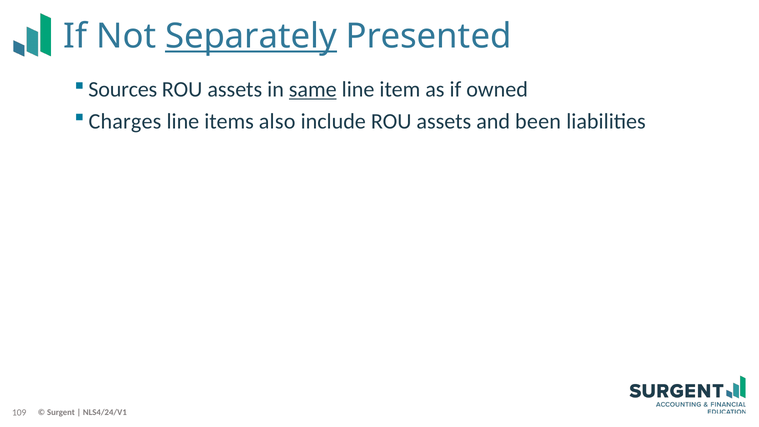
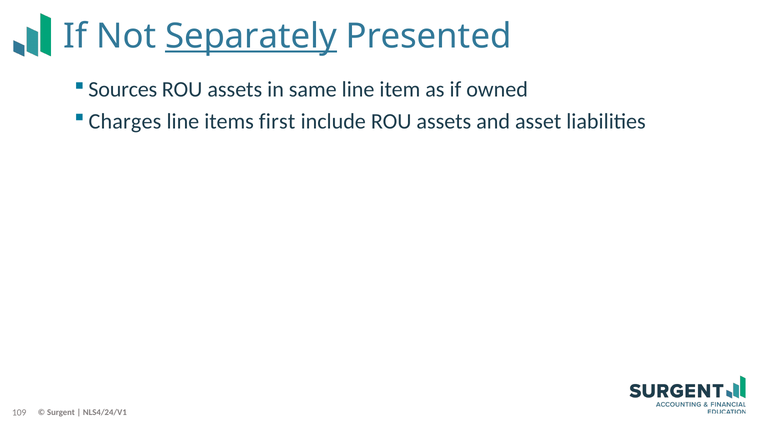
same underline: present -> none
also: also -> first
been: been -> asset
